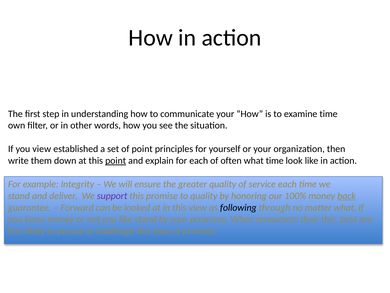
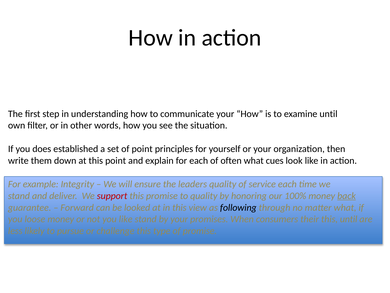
examine time: time -> until
you view: view -> does
point at (116, 160) underline: present -> none
what time: time -> cues
greater: greater -> leaders
support colour: purple -> red
this best: best -> until
